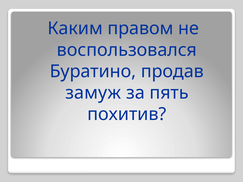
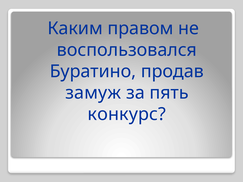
похитив: похитив -> конкурс
